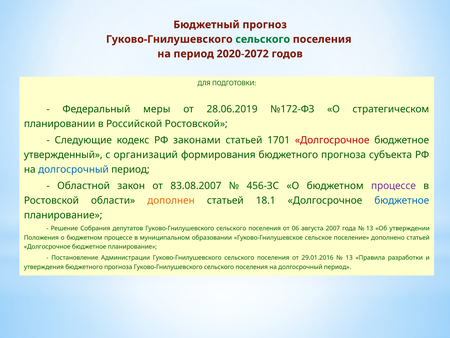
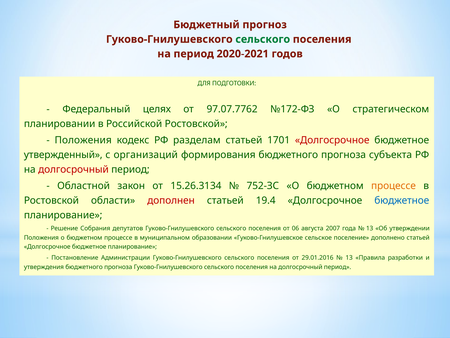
2020-2072: 2020-2072 -> 2020-2021
меры: меры -> целях
28.06.2019: 28.06.2019 -> 97.07.7762
Следующие at (83, 140): Следующие -> Положения
законами: законами -> разделам
долгосрочный at (73, 169) colour: blue -> red
83.08.2007: 83.08.2007 -> 15.26.3134
456-ЗС: 456-ЗС -> 752-ЗС
процессе at (394, 186) colour: purple -> orange
дополнен colour: orange -> red
18.1: 18.1 -> 19.4
